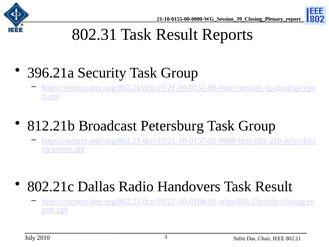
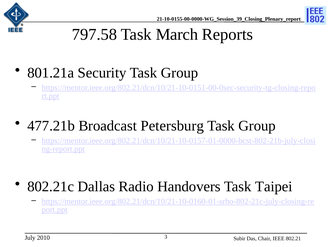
802.31: 802.31 -> 797.58
Result at (177, 34): Result -> March
396.21a: 396.21a -> 801.21a
812.21b: 812.21b -> 477.21b
Handovers Task Result: Result -> Taipei
